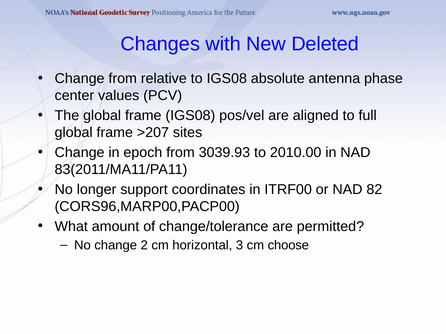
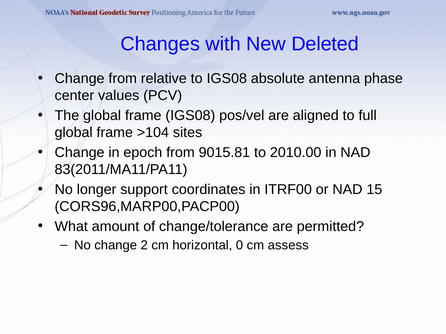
>207: >207 -> >104
3039.93: 3039.93 -> 9015.81
82: 82 -> 15
3: 3 -> 0
choose: choose -> assess
